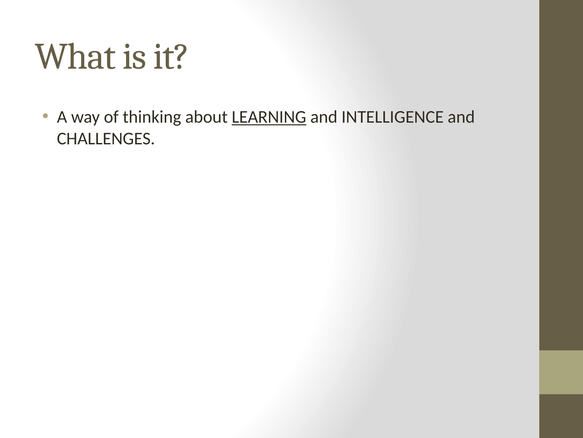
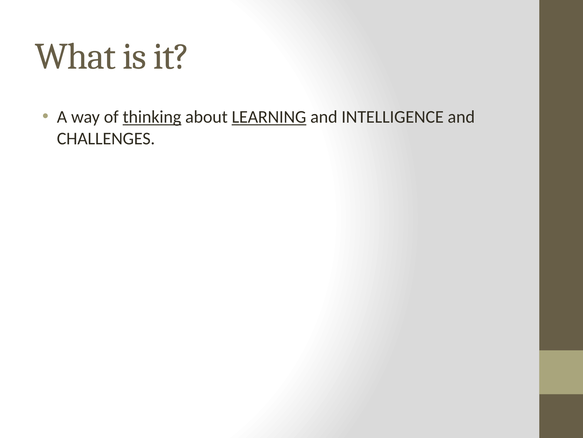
thinking underline: none -> present
